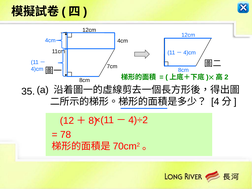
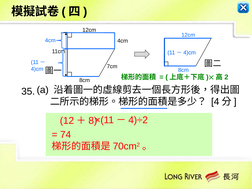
78: 78 -> 74
